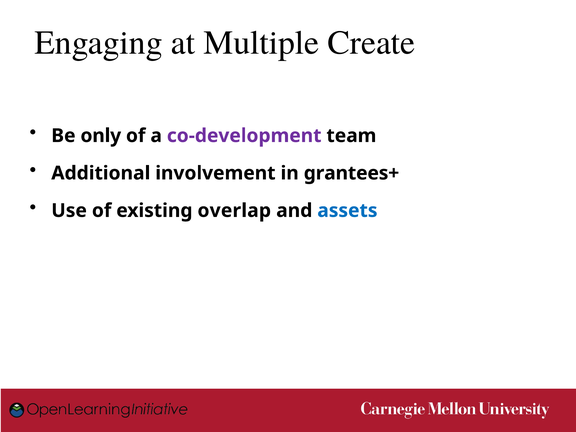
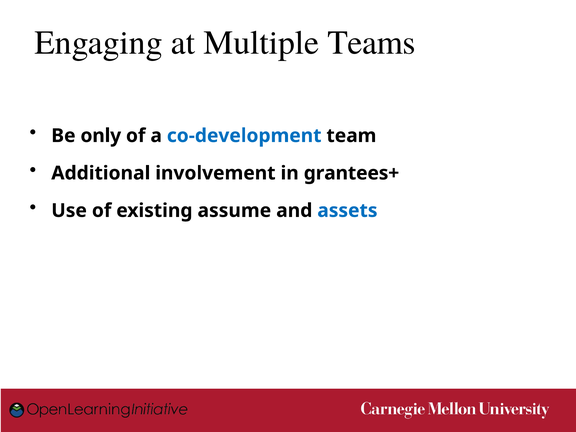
Create: Create -> Teams
co-development colour: purple -> blue
overlap: overlap -> assume
